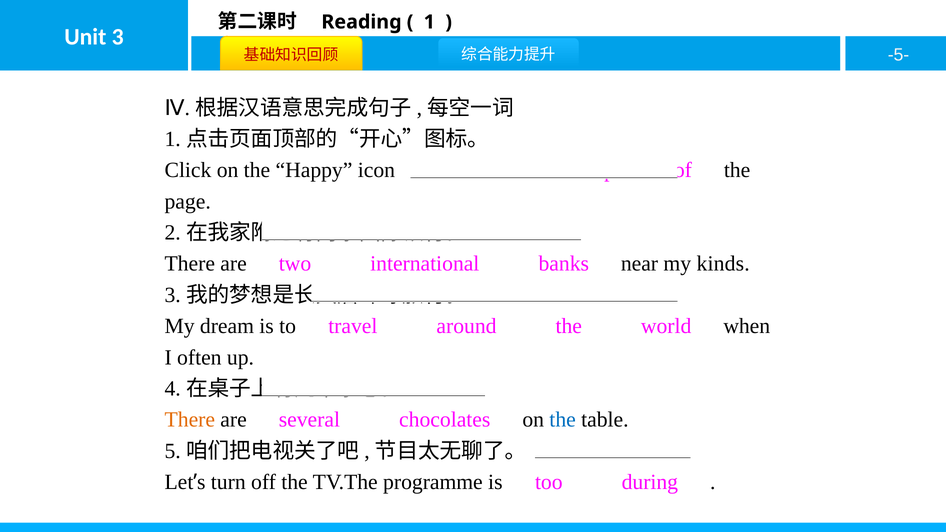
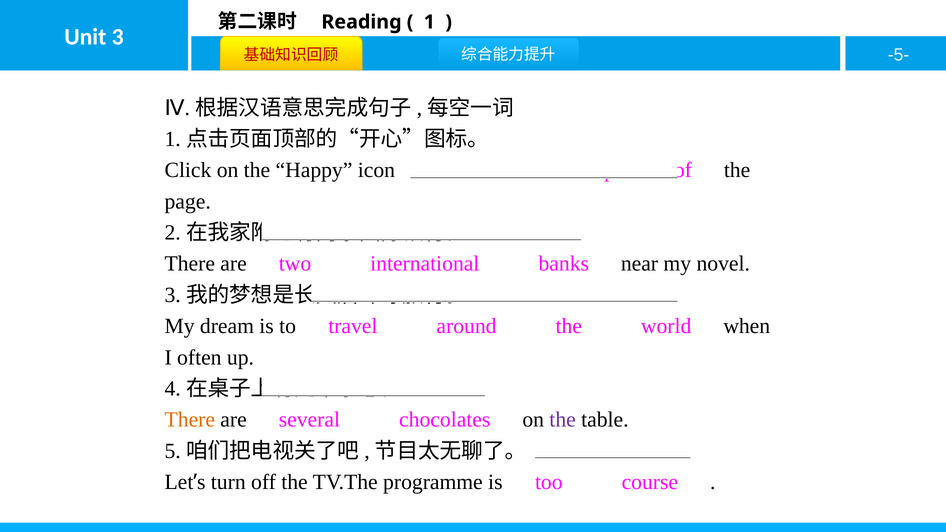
kinds: kinds -> novel
the at (563, 420) colour: blue -> purple
during: during -> course
